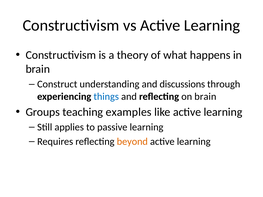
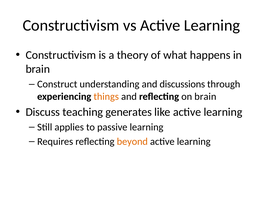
things colour: blue -> orange
Groups: Groups -> Discuss
examples: examples -> generates
